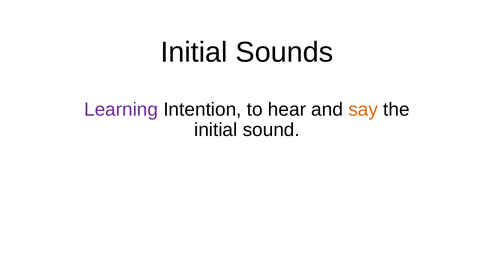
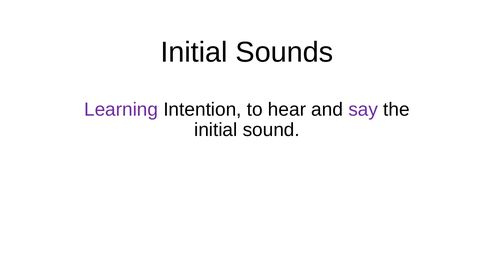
say colour: orange -> purple
